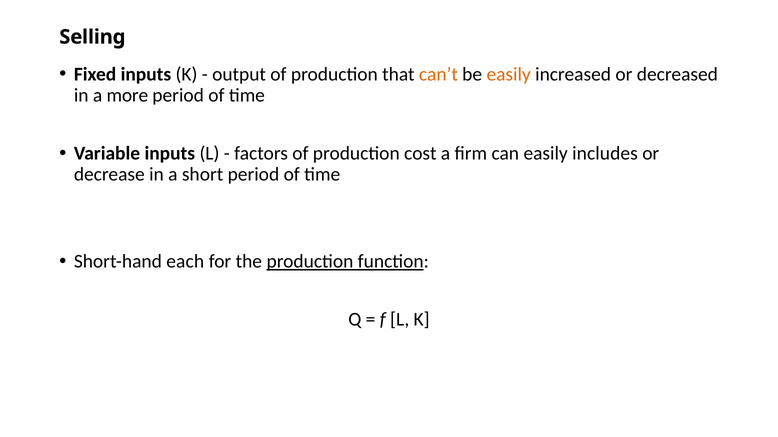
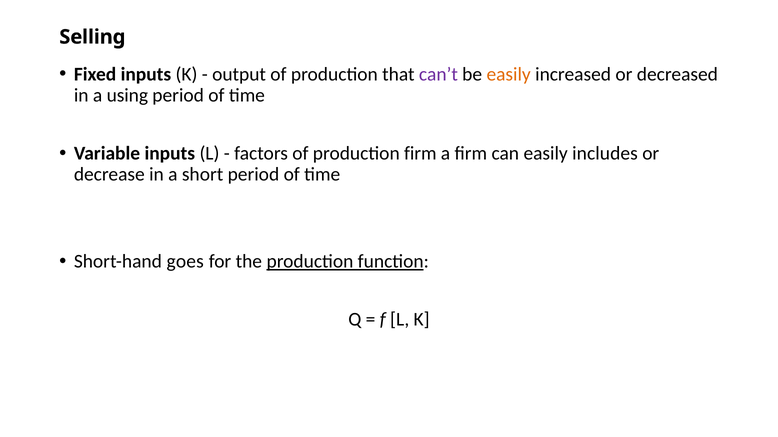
can’t colour: orange -> purple
more: more -> using
production cost: cost -> firm
each: each -> goes
